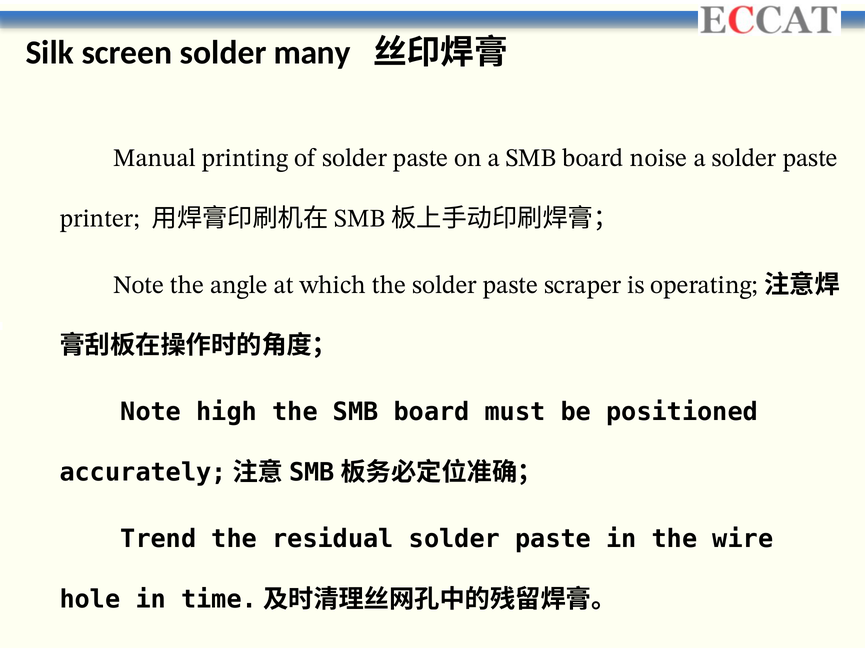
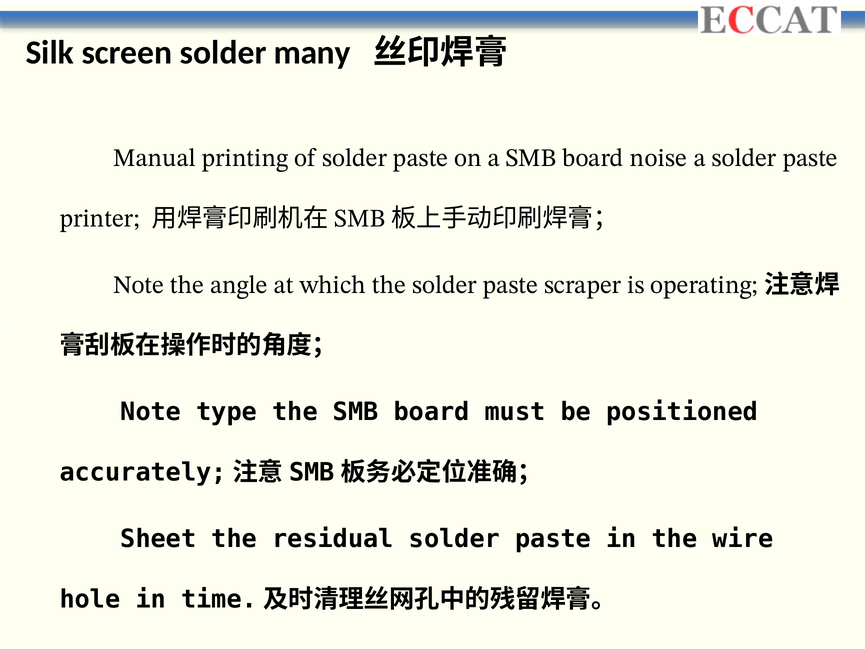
high: high -> type
Trend: Trend -> Sheet
